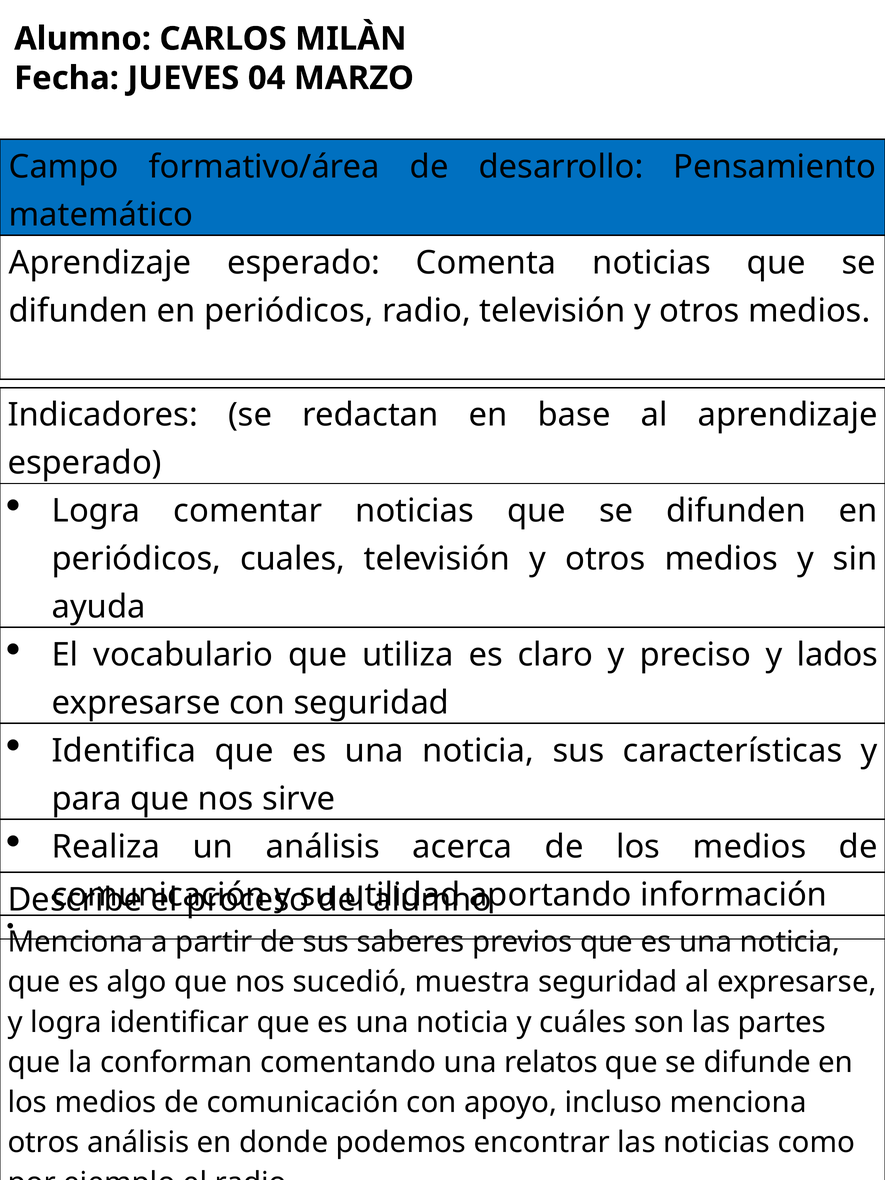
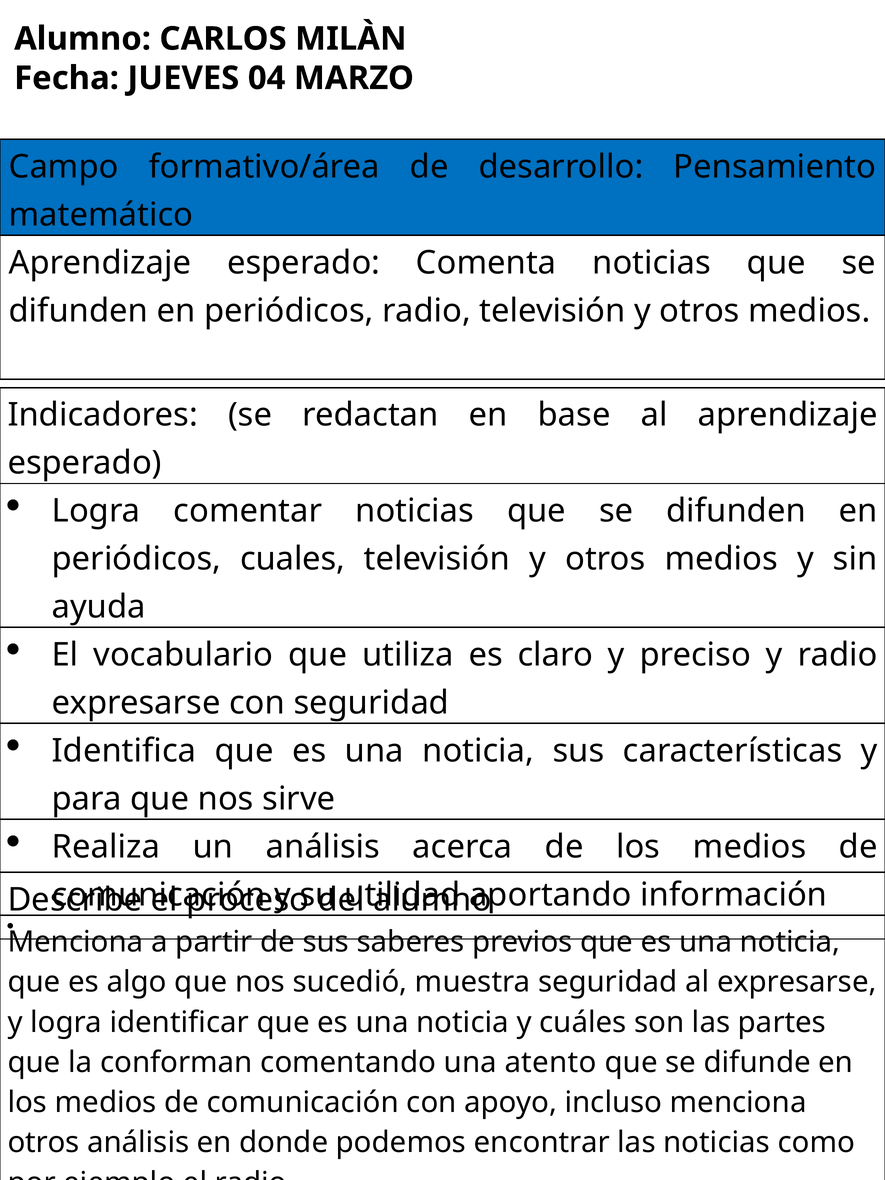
y lados: lados -> radio
relatos: relatos -> atento
